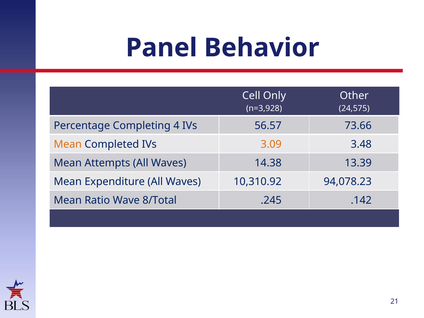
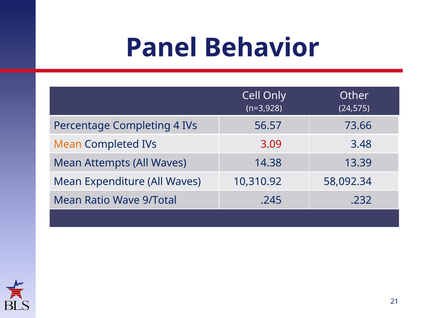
3.09 colour: orange -> red
94,078.23: 94,078.23 -> 58,092.34
8/Total: 8/Total -> 9/Total
.142: .142 -> .232
